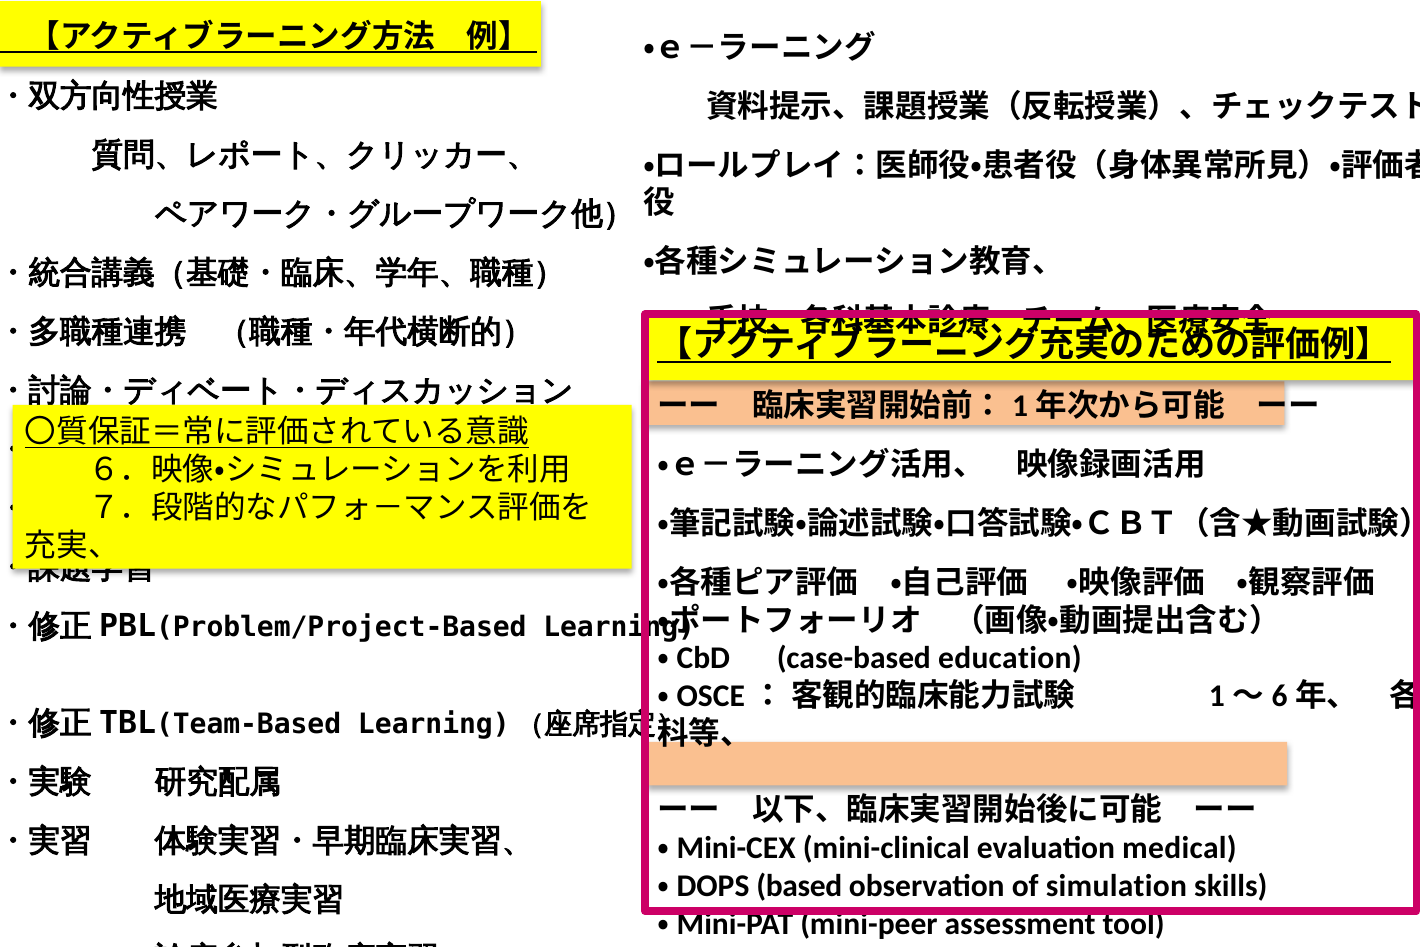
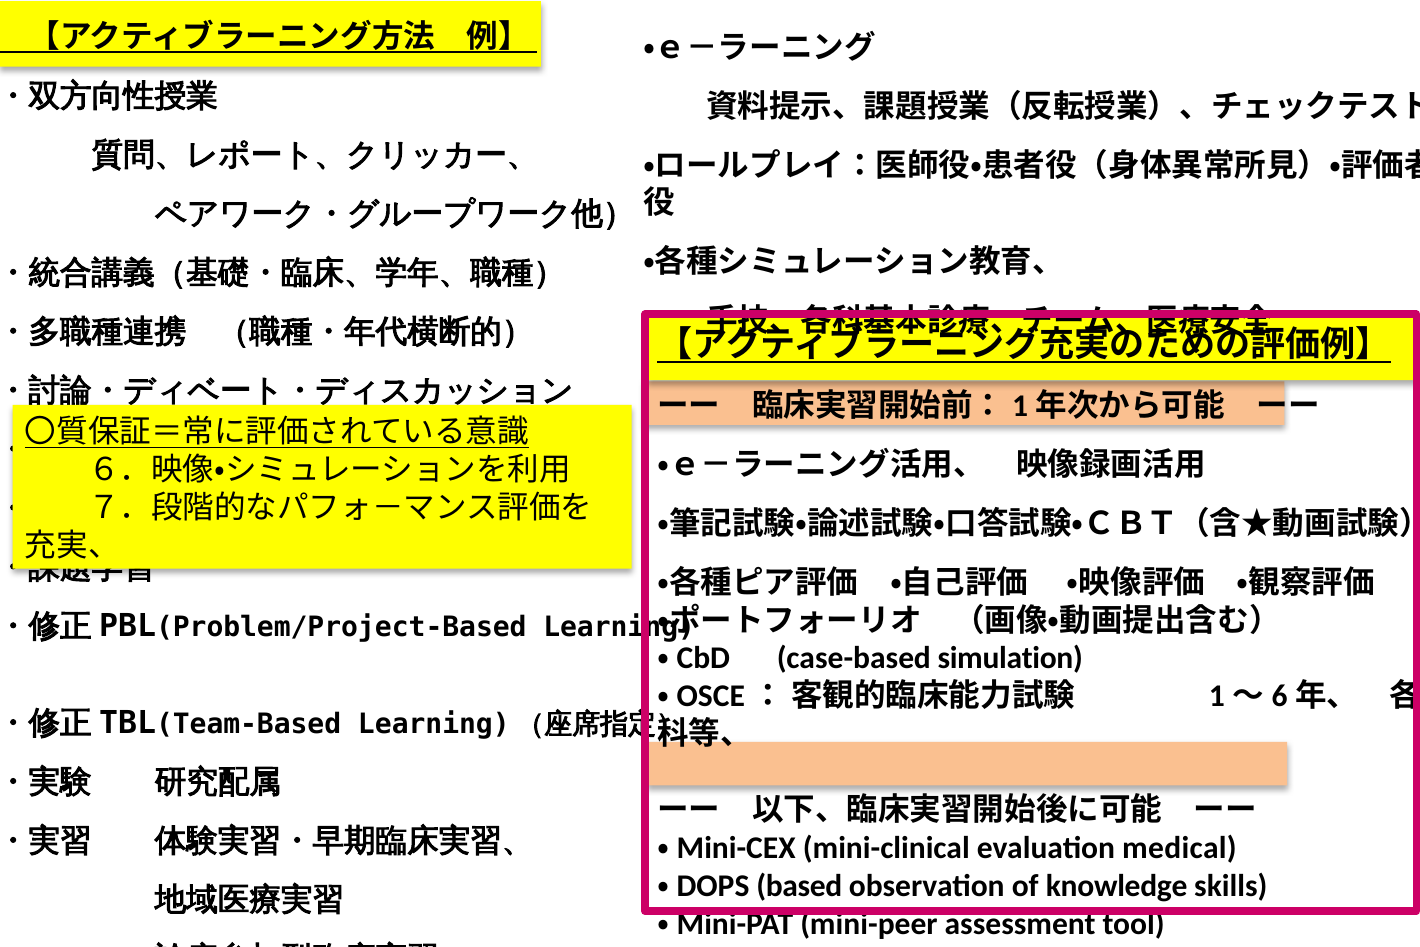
education: education -> simulation
simulation: simulation -> knowledge
